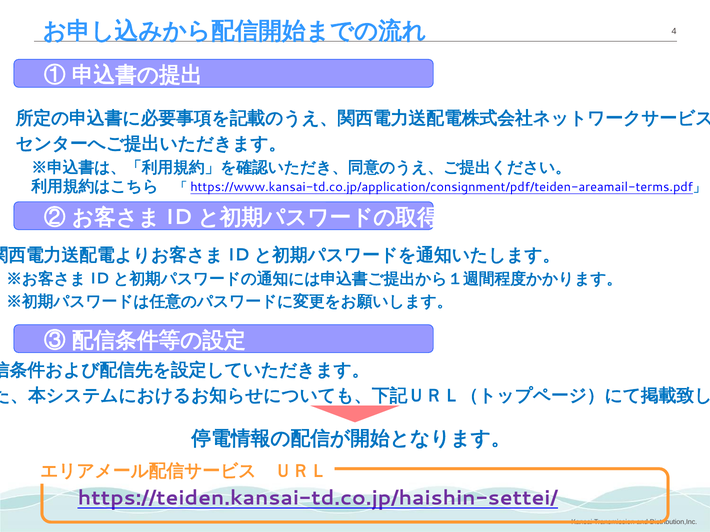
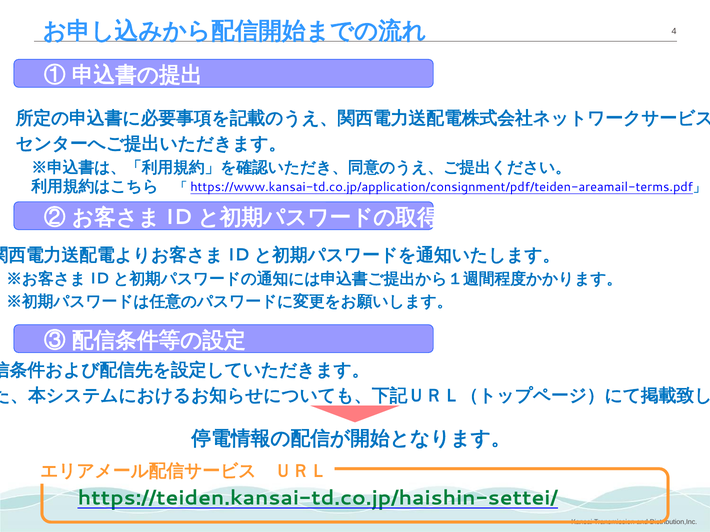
https://teiden.kansai-td.co.jp/haishin-settei/ colour: purple -> green
